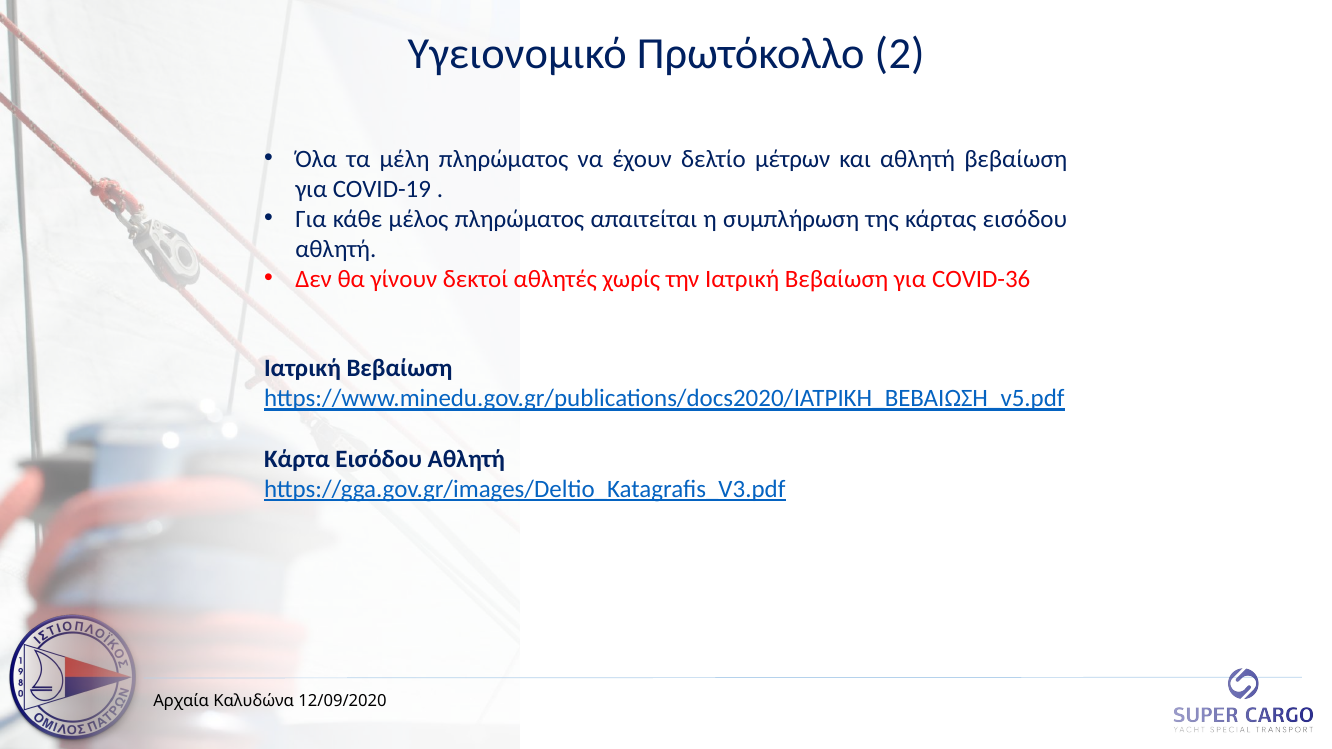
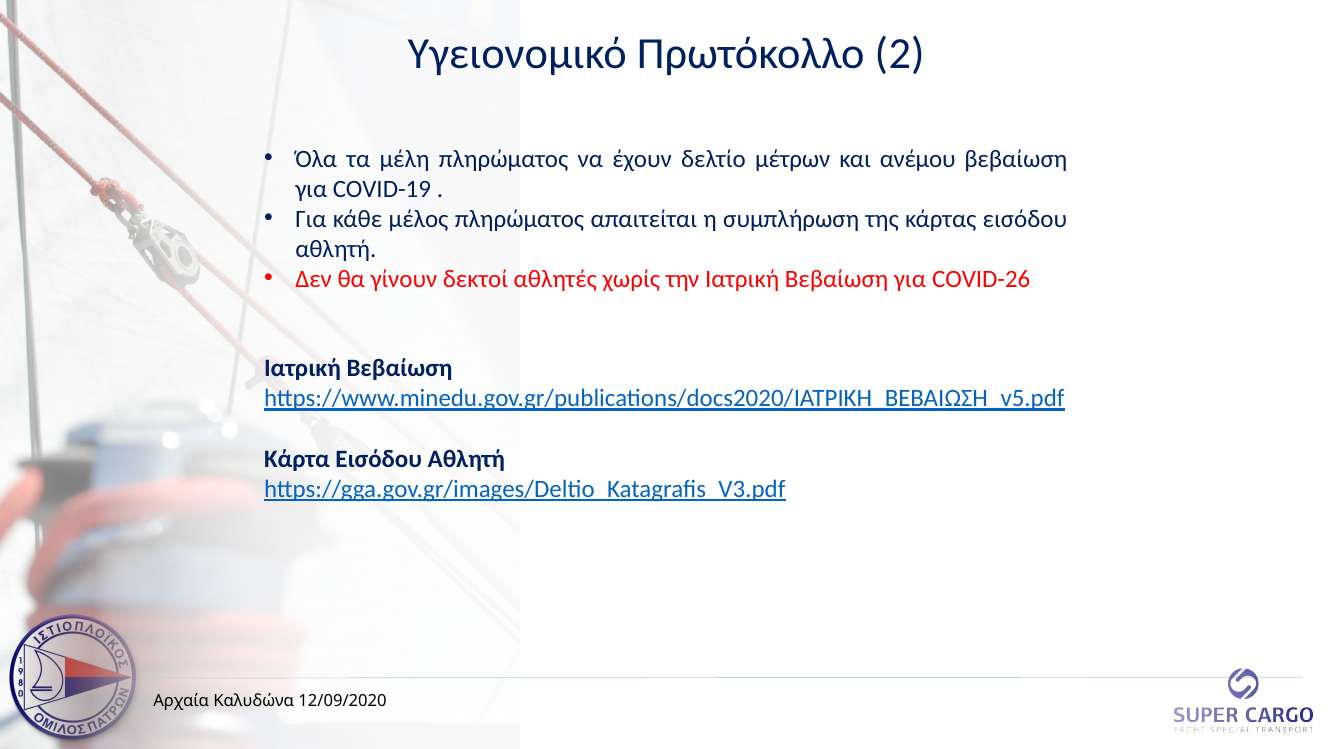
και αθλητή: αθλητή -> ανέμου
COVID-36: COVID-36 -> COVID-26
